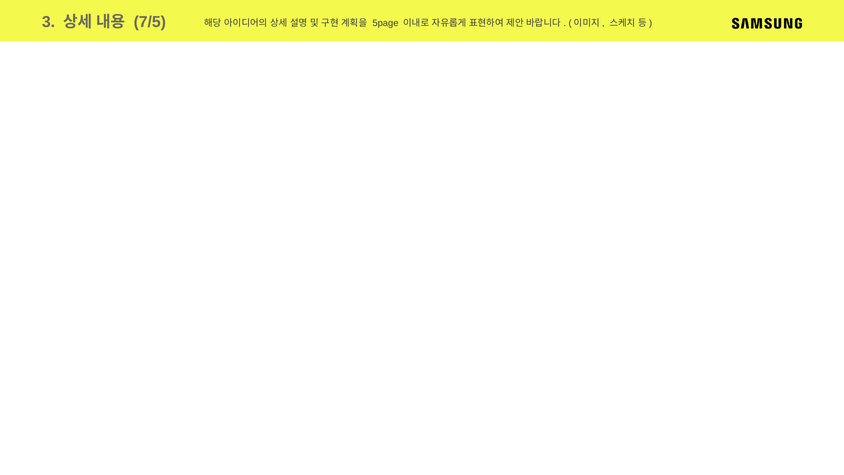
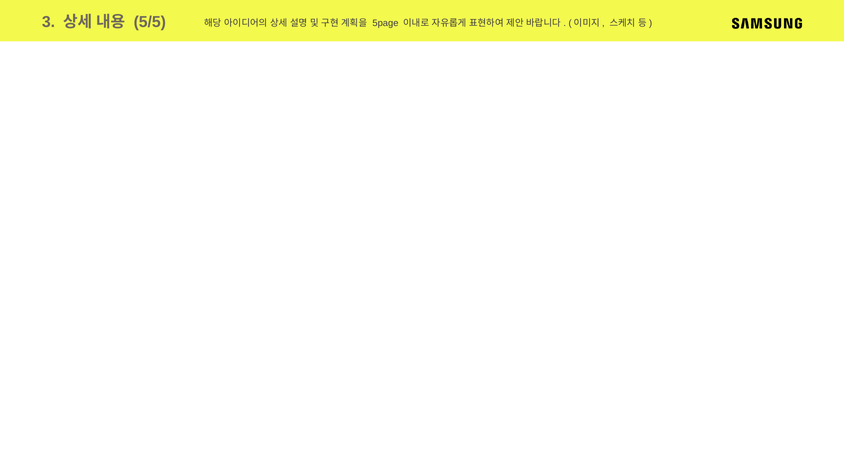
7/5: 7/5 -> 5/5
